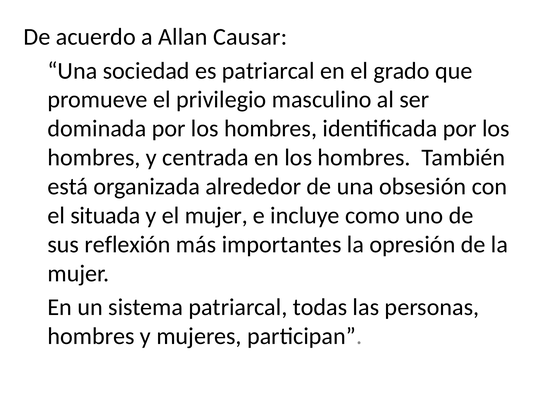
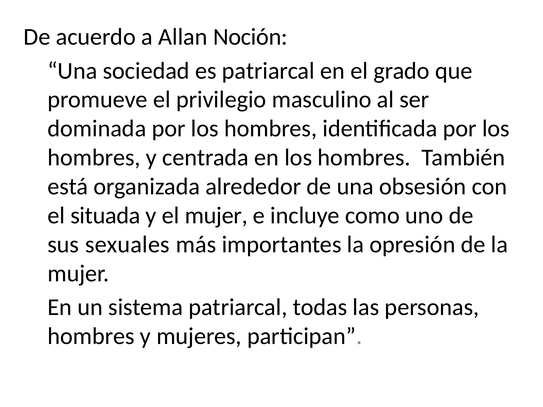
Causar: Causar -> Noción
reflexión: reflexión -> sexuales
